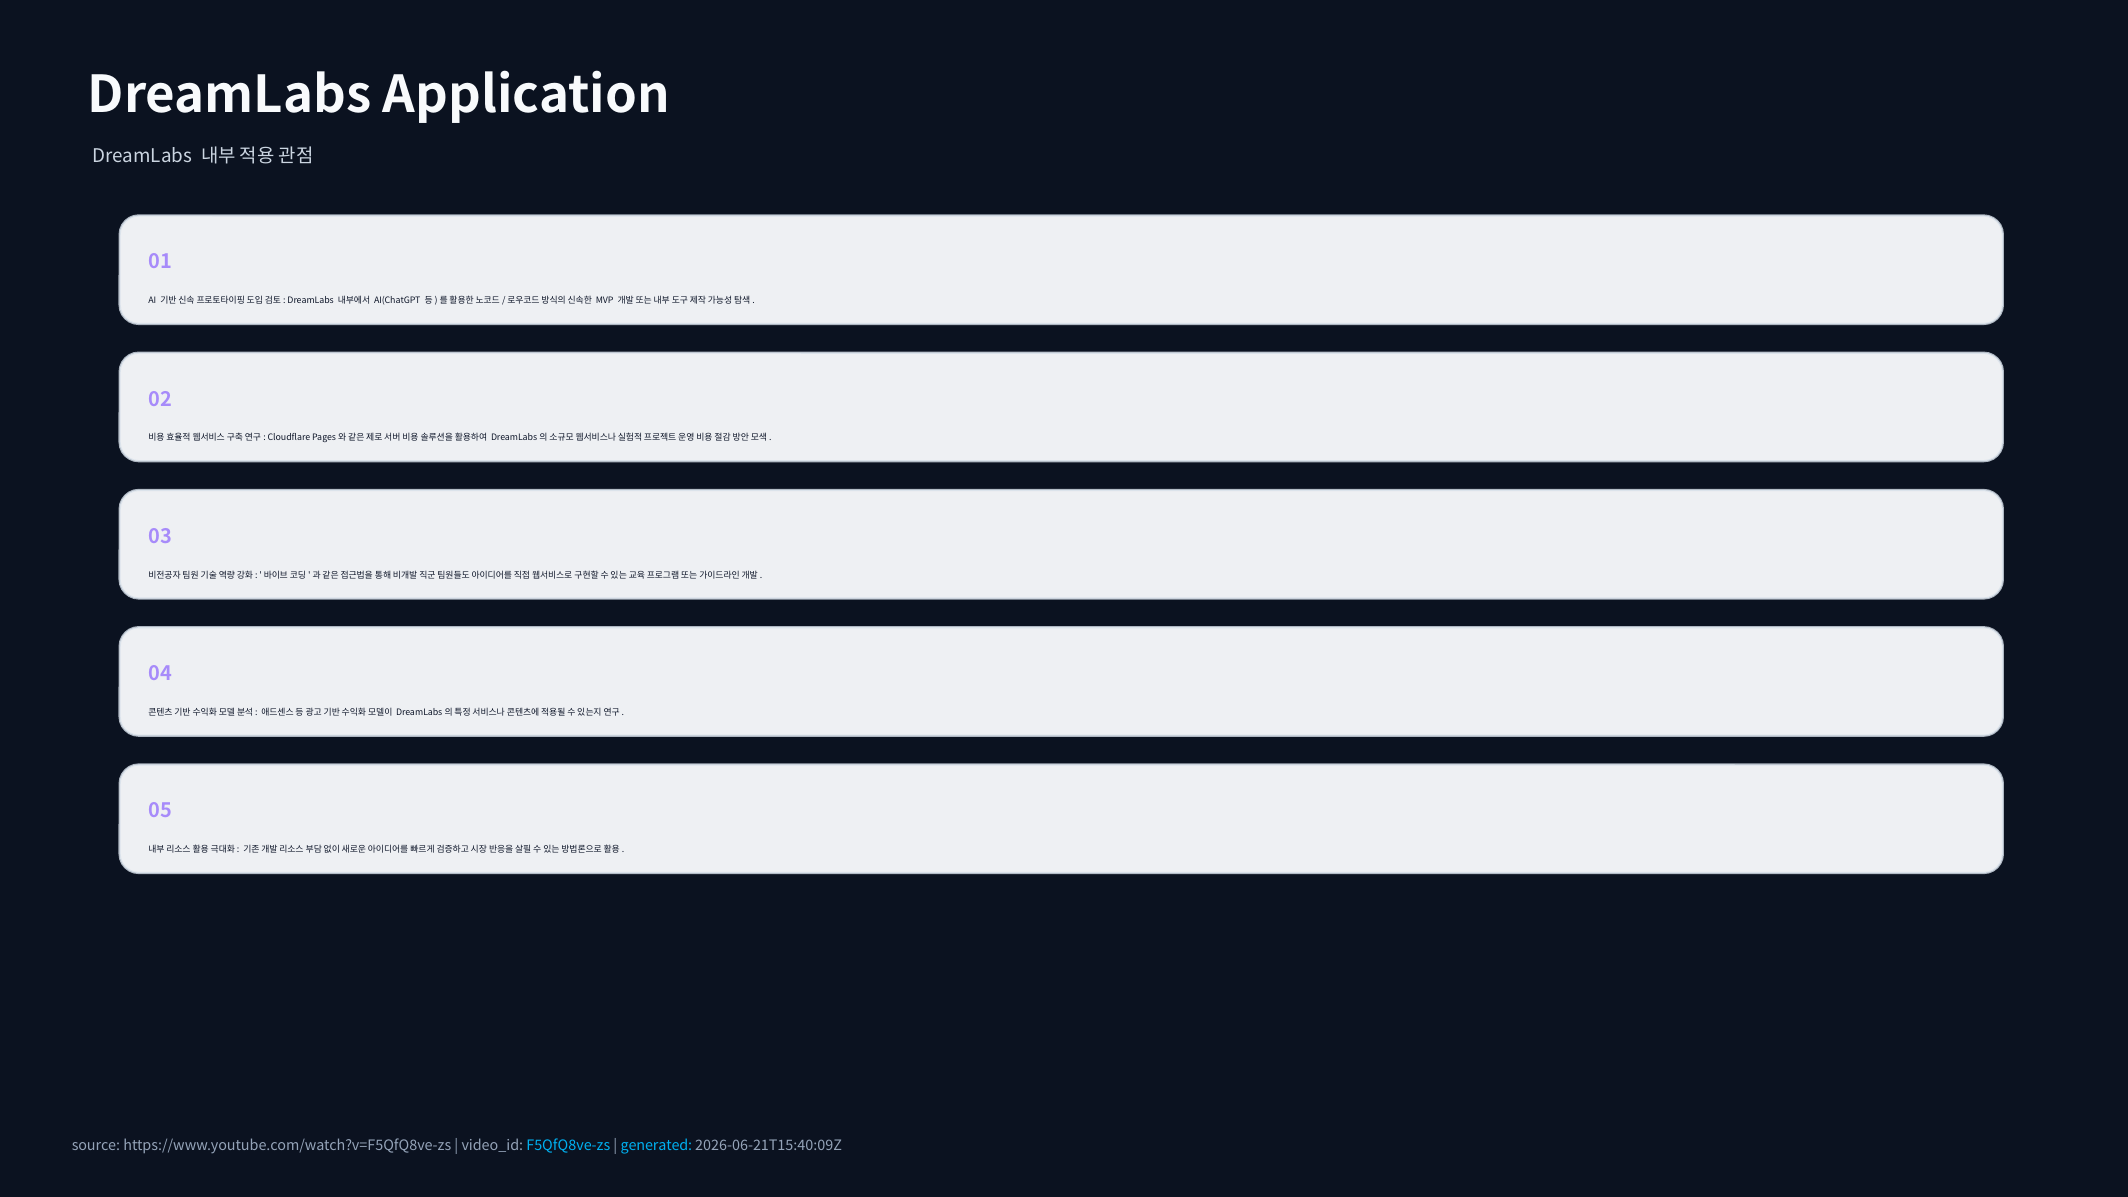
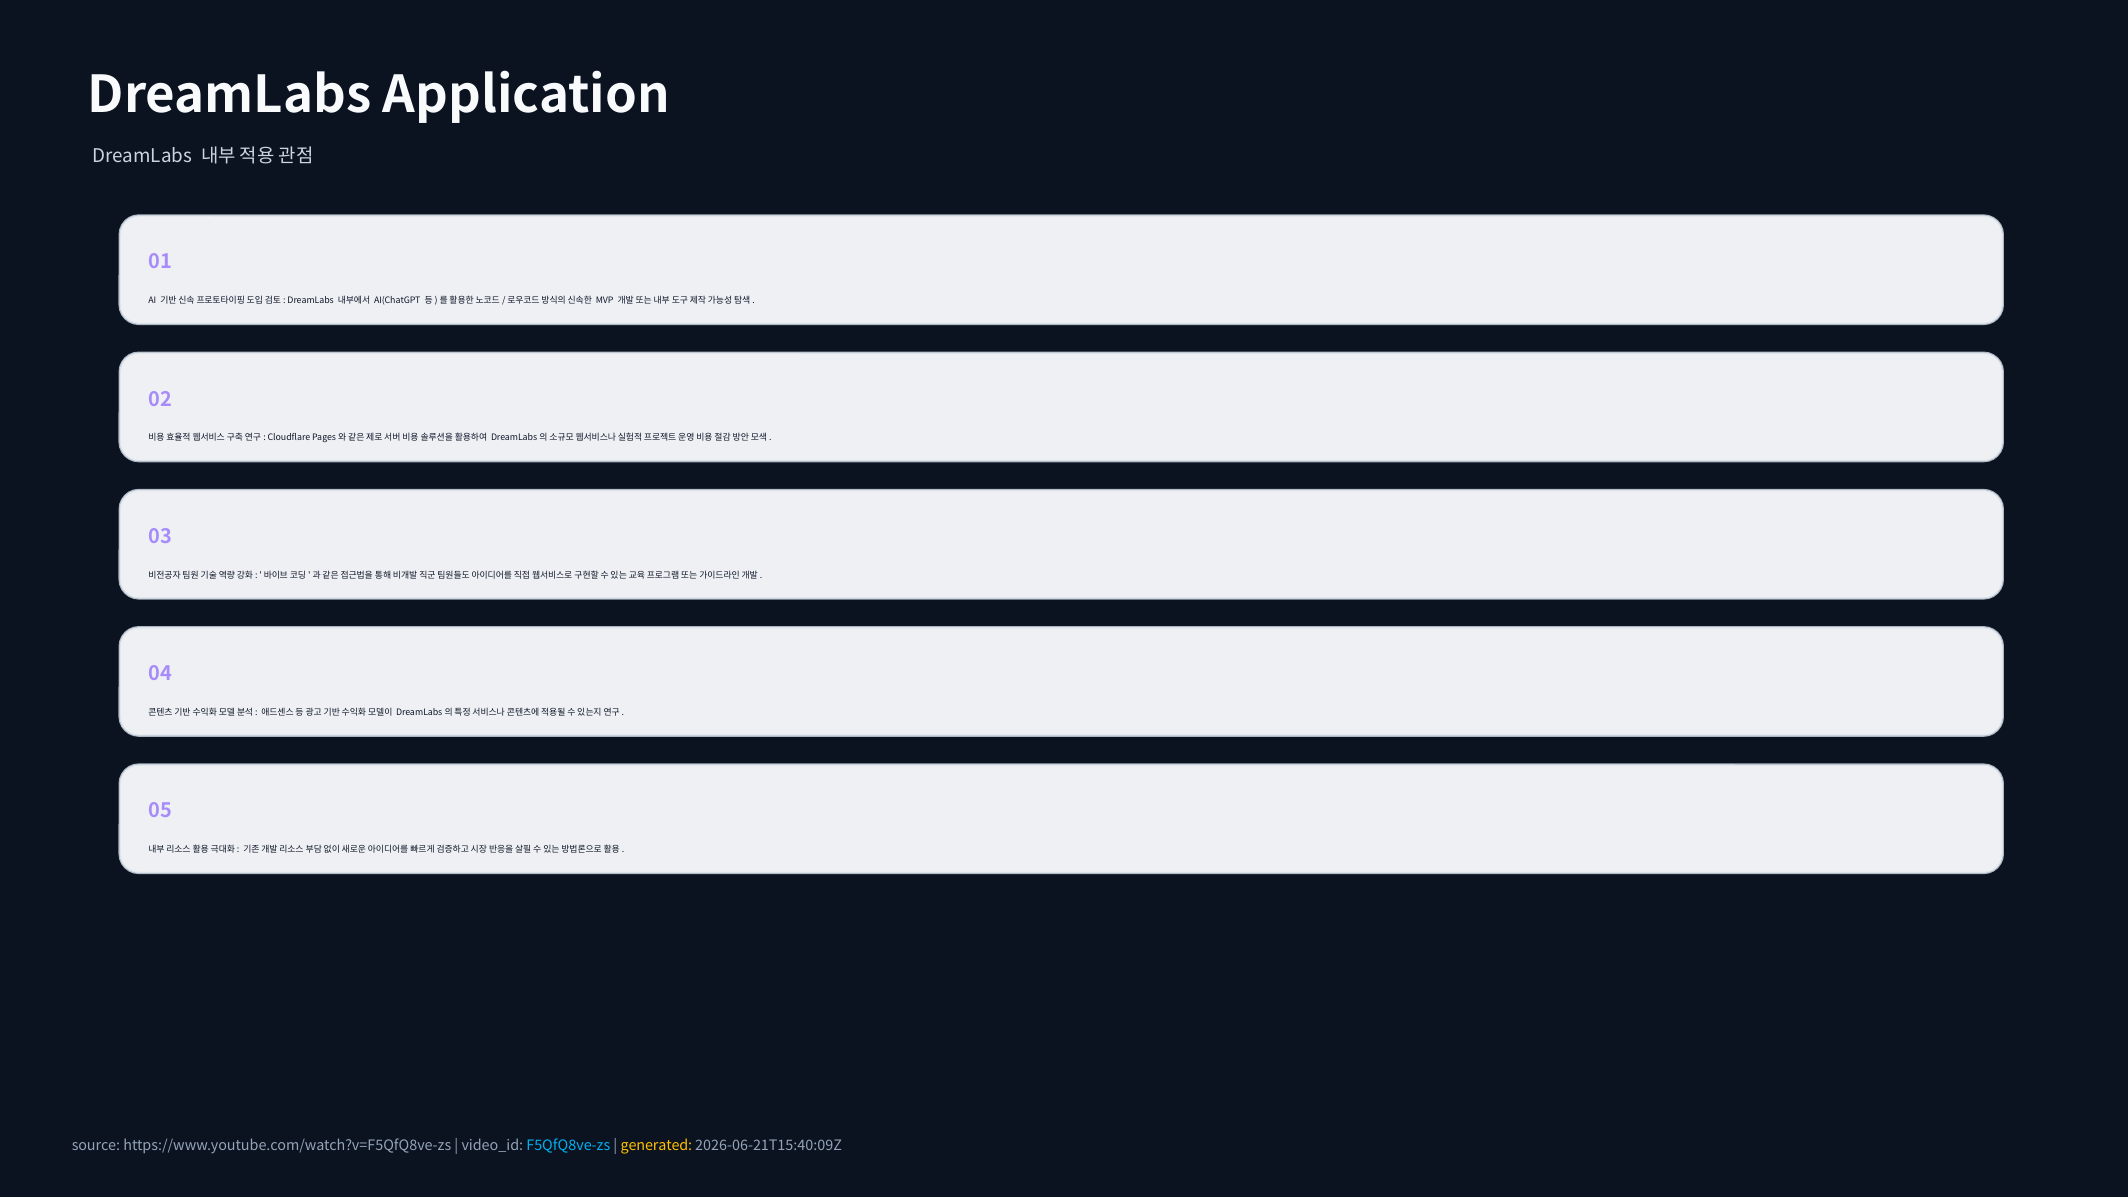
generated colour: light blue -> yellow
